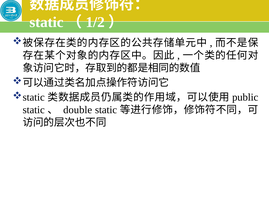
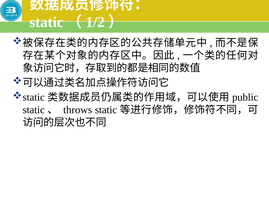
double: double -> throws
